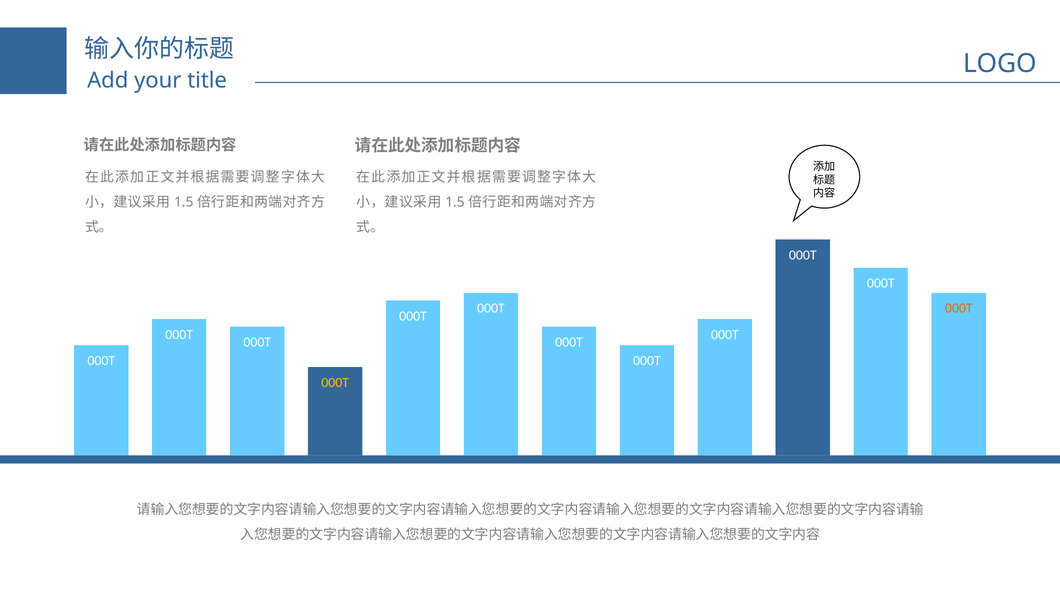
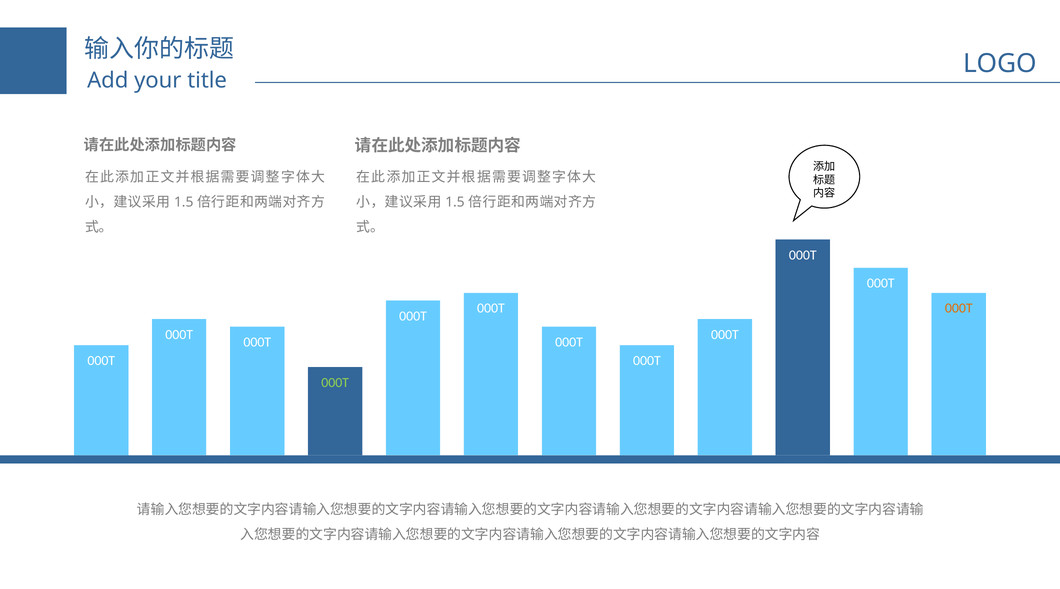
000T at (335, 382) colour: yellow -> light green
